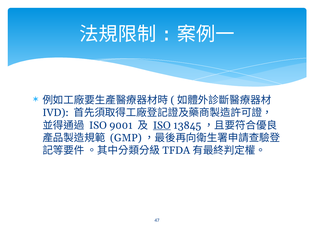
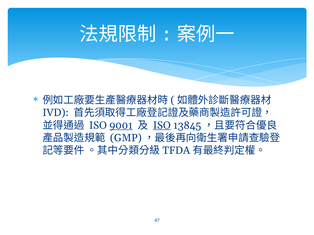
9001 underline: none -> present
